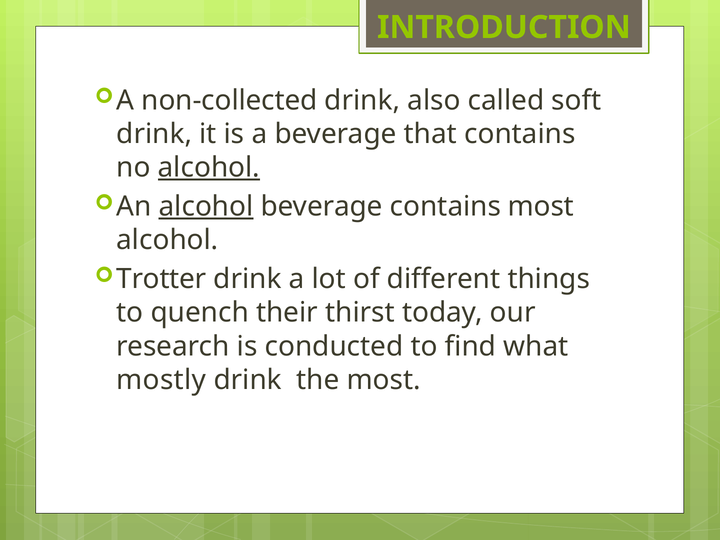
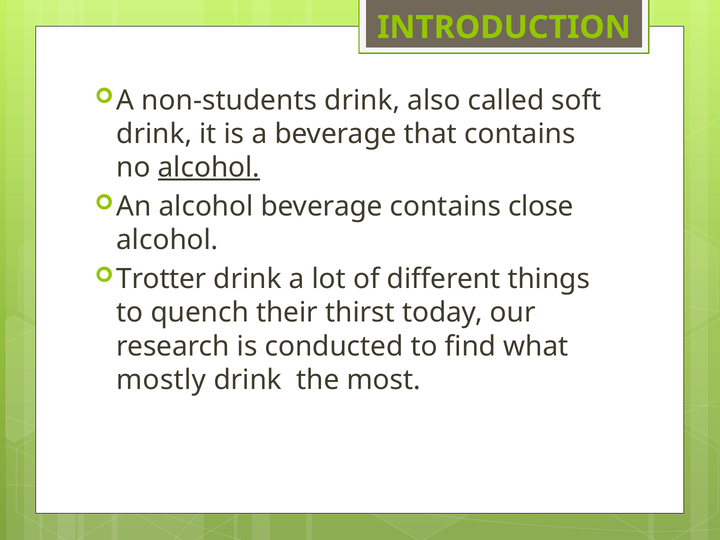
non-collected: non-collected -> non-students
alcohol at (206, 207) underline: present -> none
contains most: most -> close
